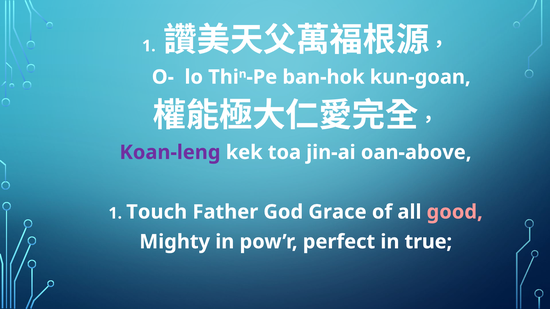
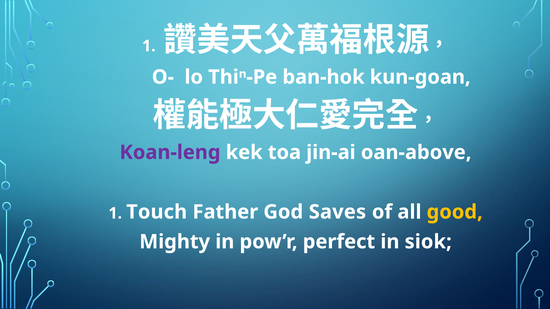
Grace: Grace -> Saves
good colour: pink -> yellow
true: true -> siok
